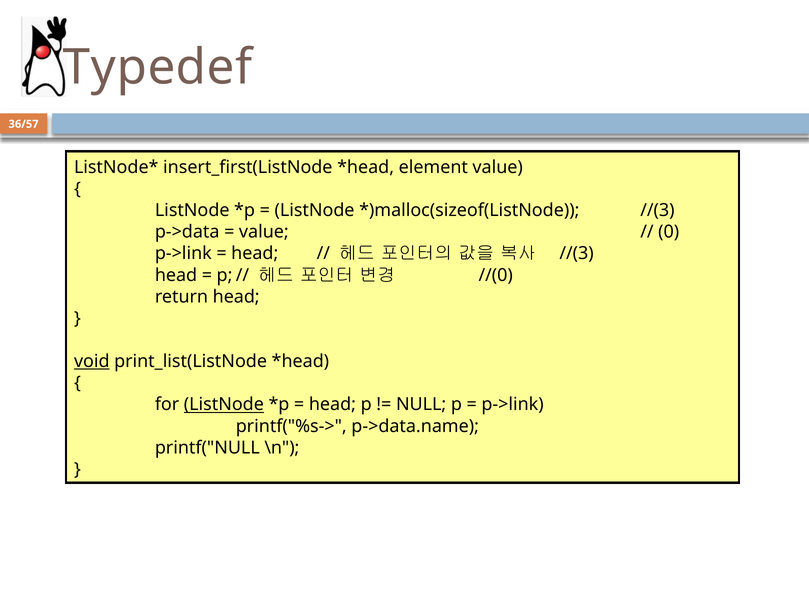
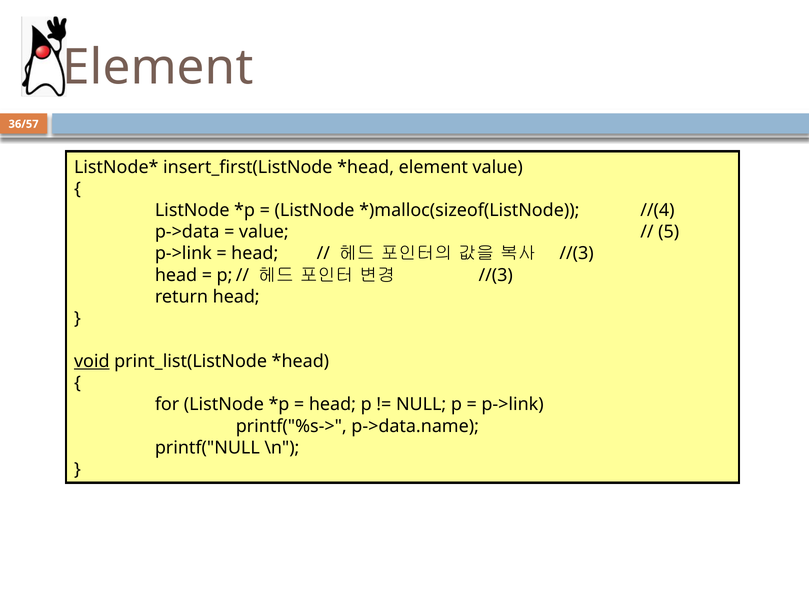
Typedef at (158, 67): Typedef -> Element
//(3 at (657, 210): //(3 -> //(4
0: 0 -> 5
//(0 at (496, 275): //(0 -> //(3
ListNode at (224, 404) underline: present -> none
